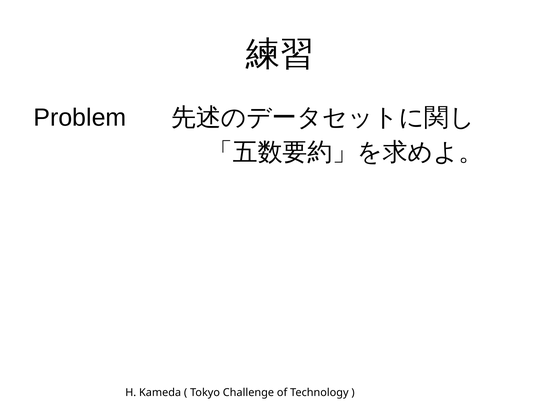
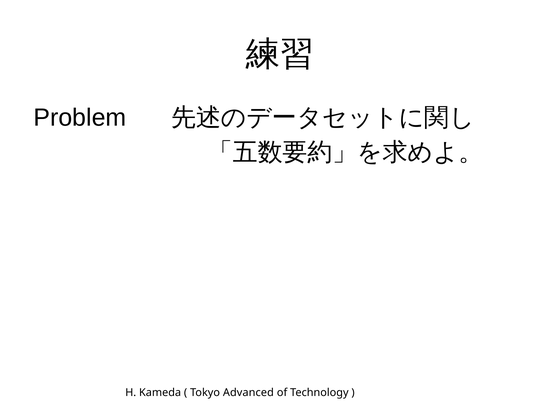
Challenge: Challenge -> Advanced
